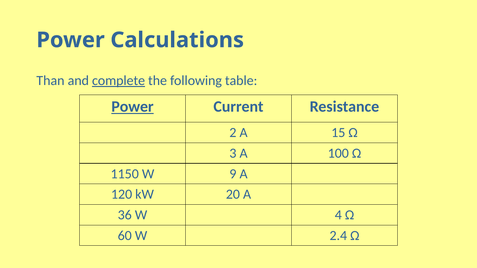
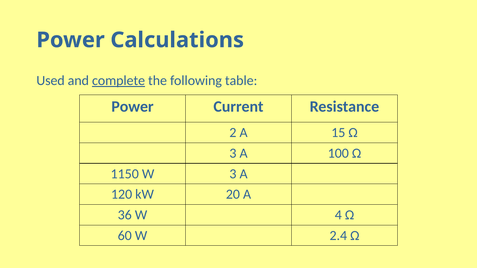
Than: Than -> Used
Power at (133, 107) underline: present -> none
W 9: 9 -> 3
